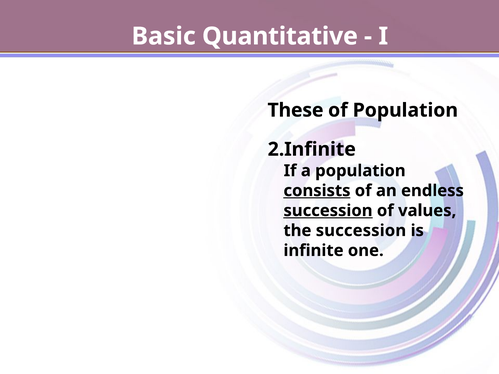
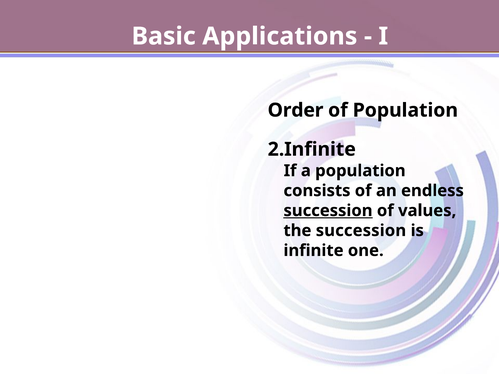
Quantitative: Quantitative -> Applications
These: These -> Order
consists underline: present -> none
